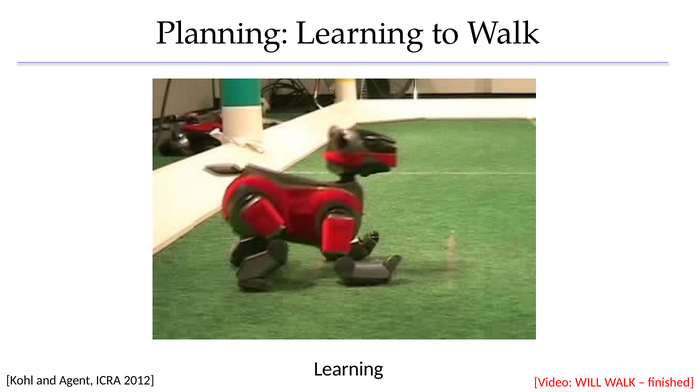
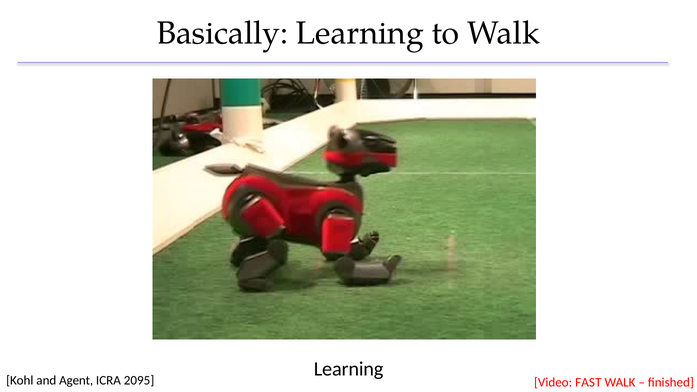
Planning: Planning -> Basically
2012: 2012 -> 2095
WILL: WILL -> FAST
